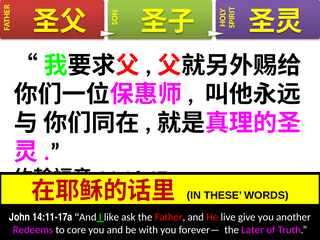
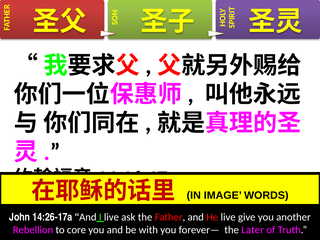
THESE: THESE -> IMAGE
14:11-17a: 14:11-17a -> 14:26-17a
I like: like -> live
Redeems: Redeems -> Rebellion
